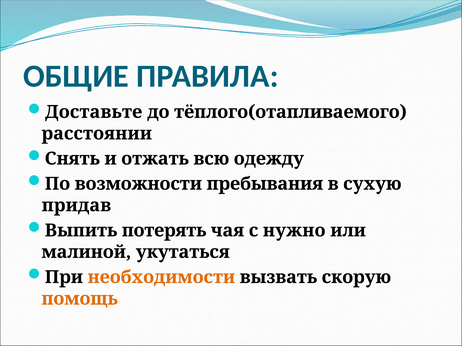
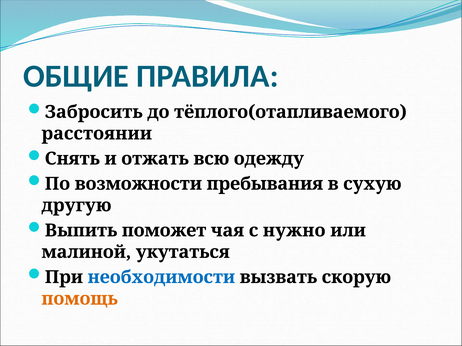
Доставьте: Доставьте -> Забросить
придав: придав -> другую
потерять: потерять -> поможет
необходимости colour: orange -> blue
